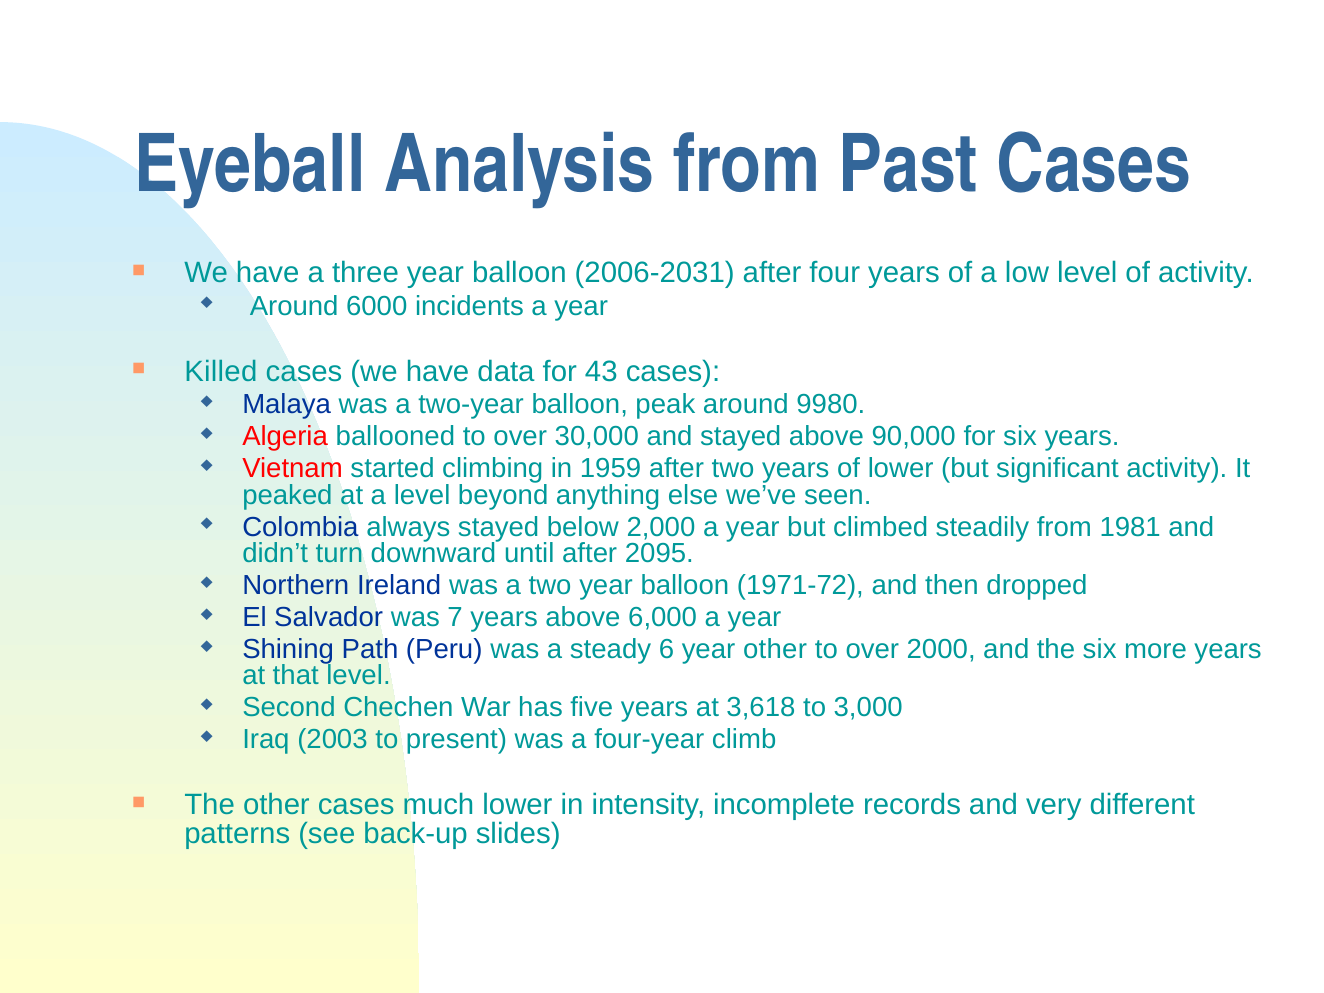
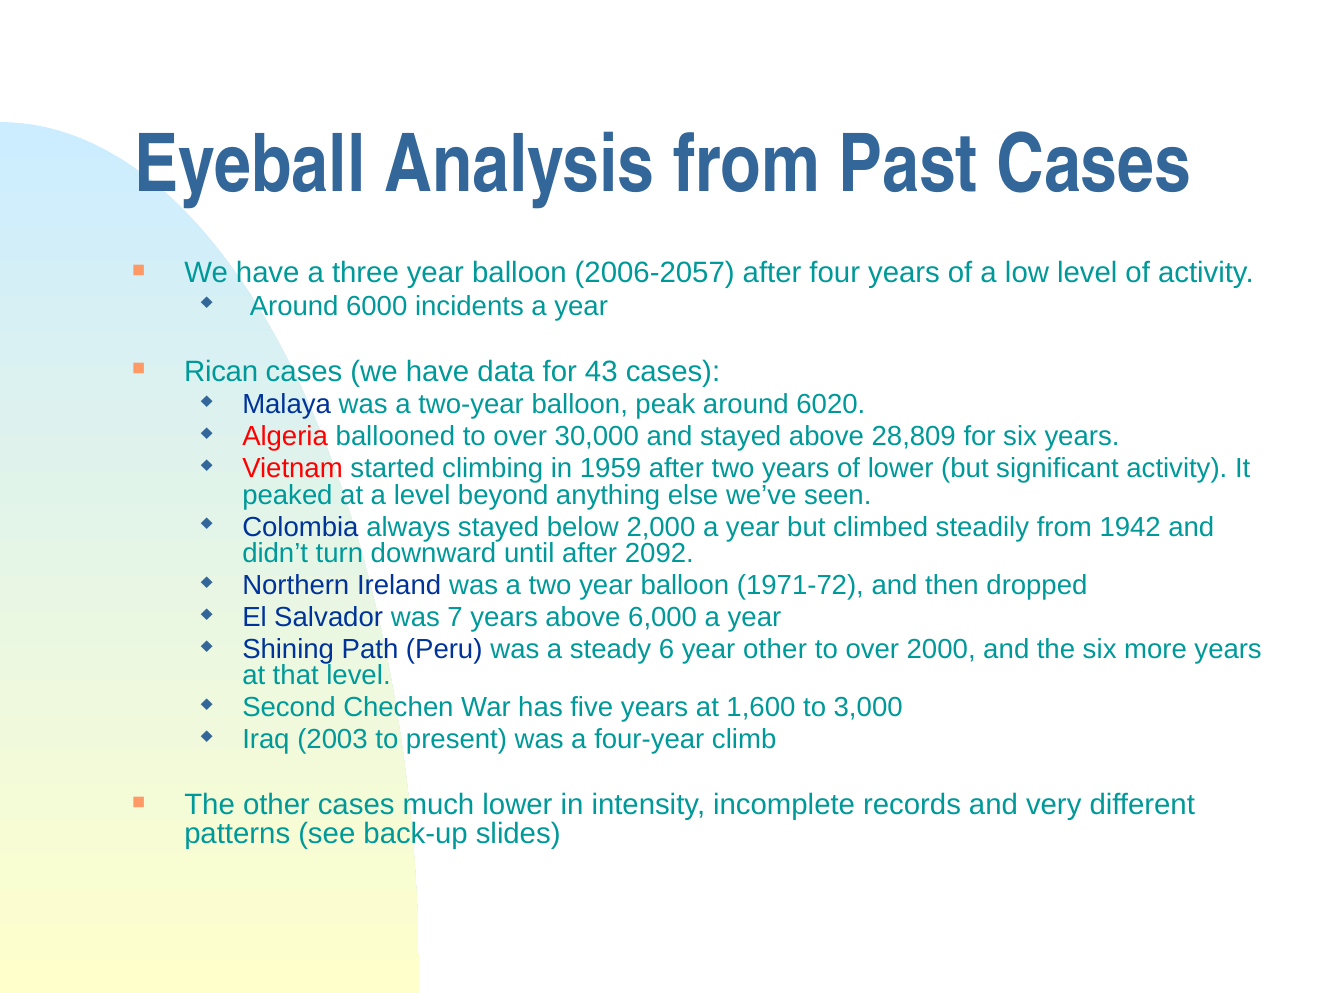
2006-2031: 2006-2031 -> 2006-2057
Killed: Killed -> Rican
9980: 9980 -> 6020
90,000: 90,000 -> 28,809
1981: 1981 -> 1942
2095: 2095 -> 2092
3,618: 3,618 -> 1,600
